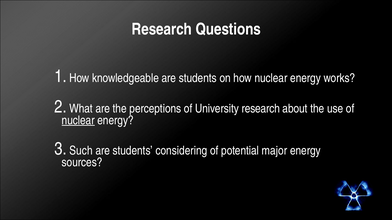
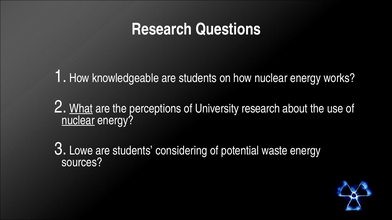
What underline: none -> present
Such: Such -> Lowe
major: major -> waste
